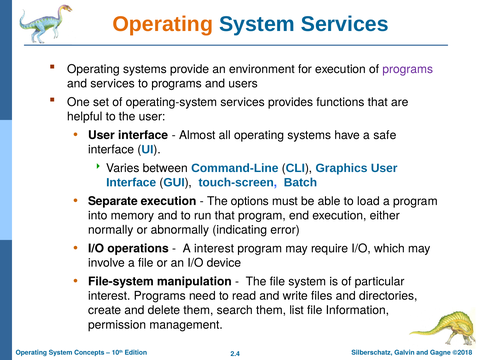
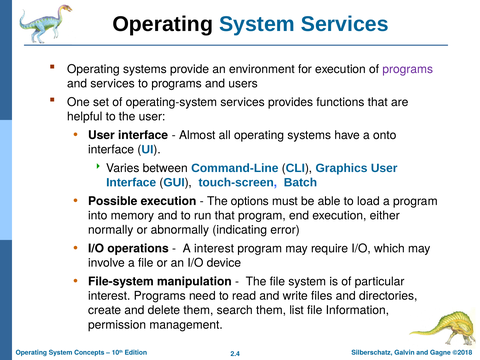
Operating at (163, 24) colour: orange -> black
safe: safe -> onto
Separate: Separate -> Possible
